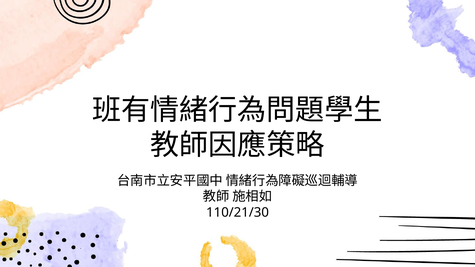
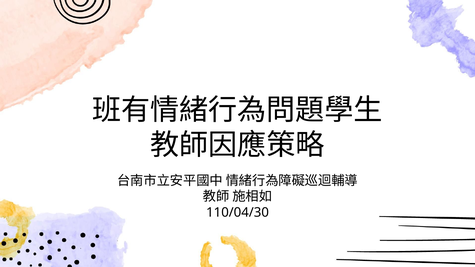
110/21/30: 110/21/30 -> 110/04/30
